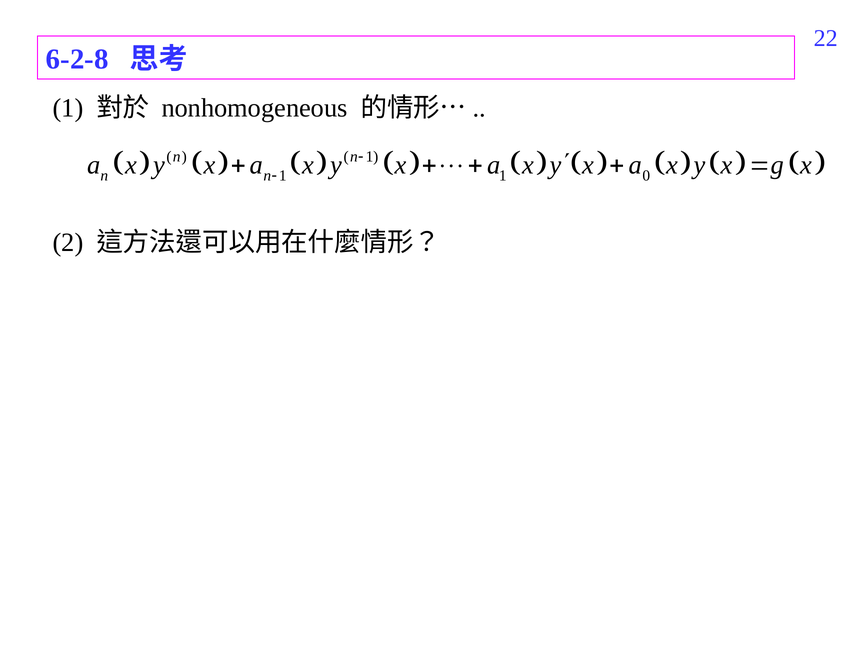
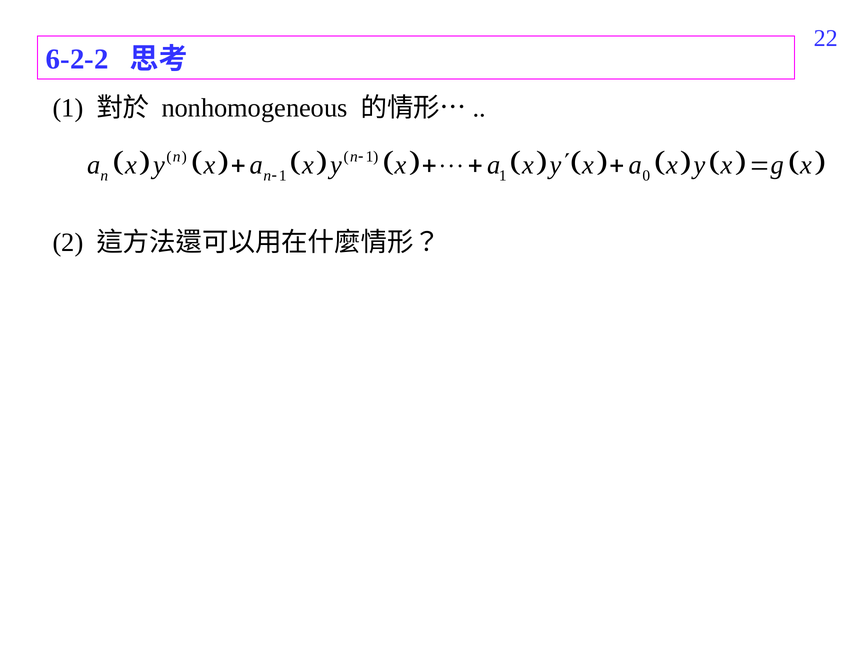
6-2-8: 6-2-8 -> 6-2-2
